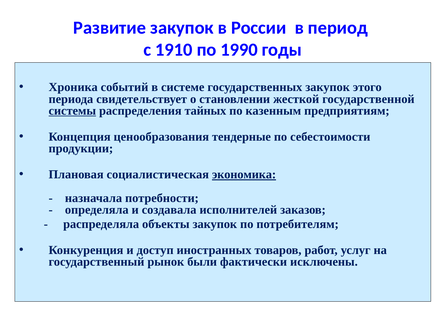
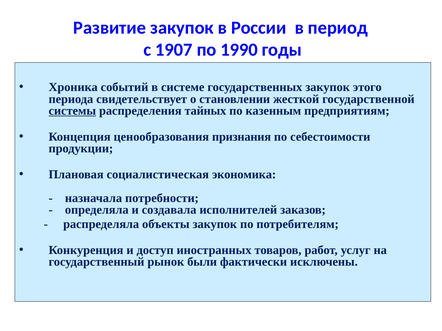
1910: 1910 -> 1907
тендерные: тендерные -> признания
экономика underline: present -> none
